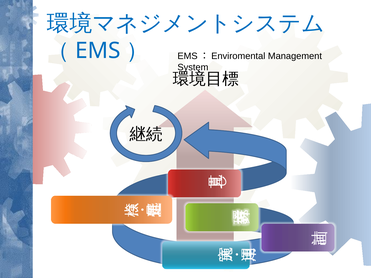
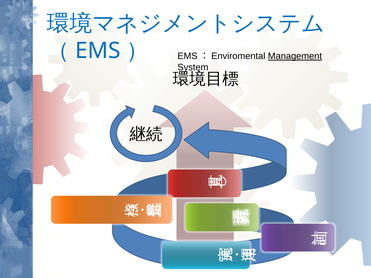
Management underline: none -> present
